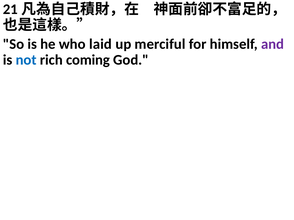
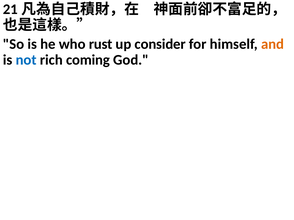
laid: laid -> rust
merciful: merciful -> consider
and colour: purple -> orange
